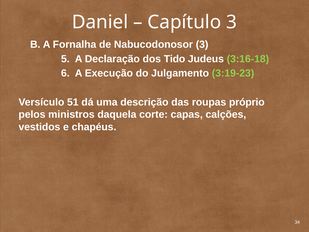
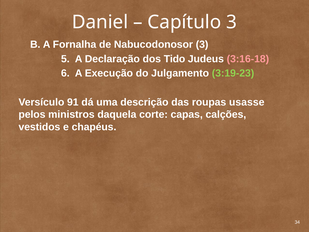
3:16-18 colour: light green -> pink
51: 51 -> 91
próprio: próprio -> usasse
